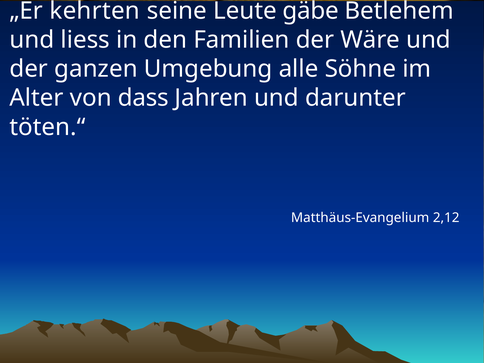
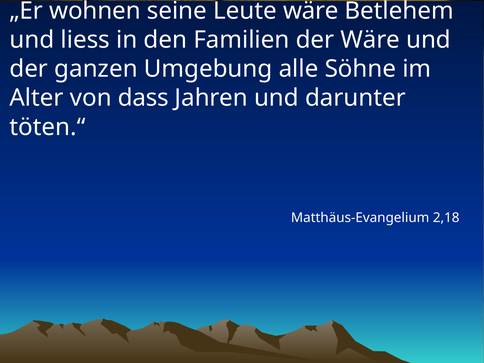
kehrten: kehrten -> wohnen
Leute gäbe: gäbe -> wäre
2,12: 2,12 -> 2,18
